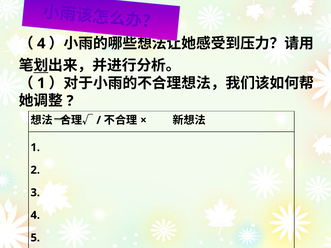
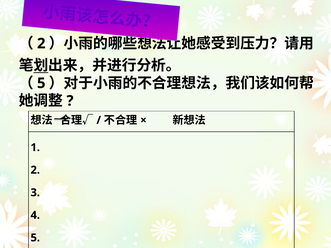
4 at (41, 44): 4 -> 2
1 at (41, 83): 1 -> 5
